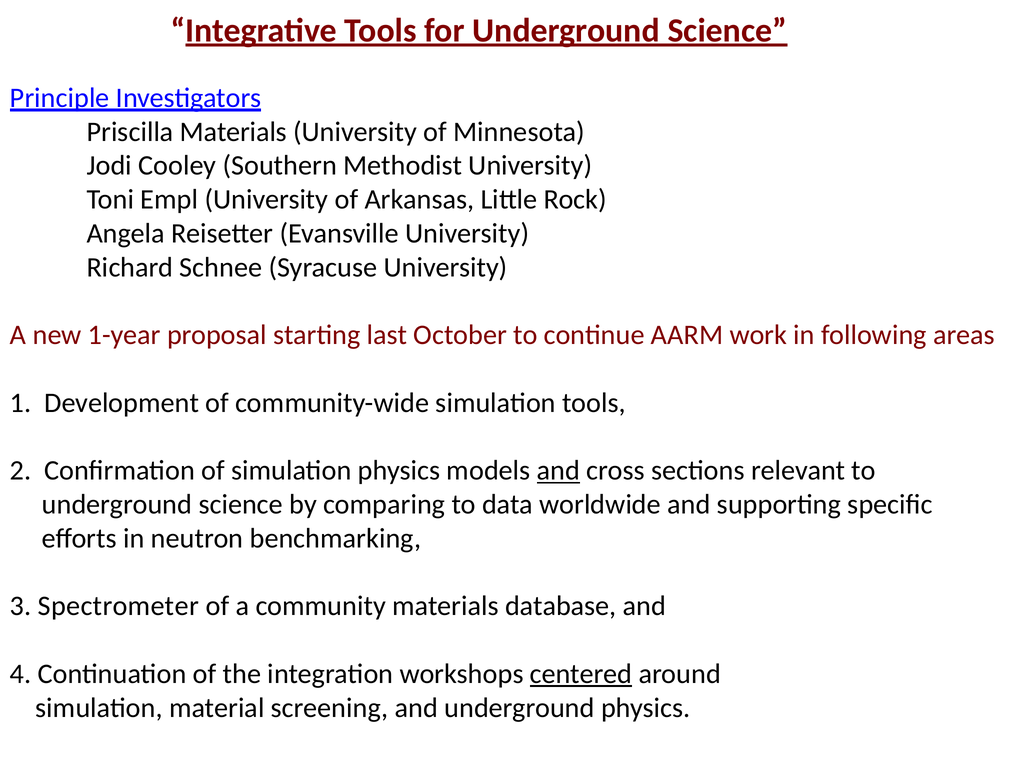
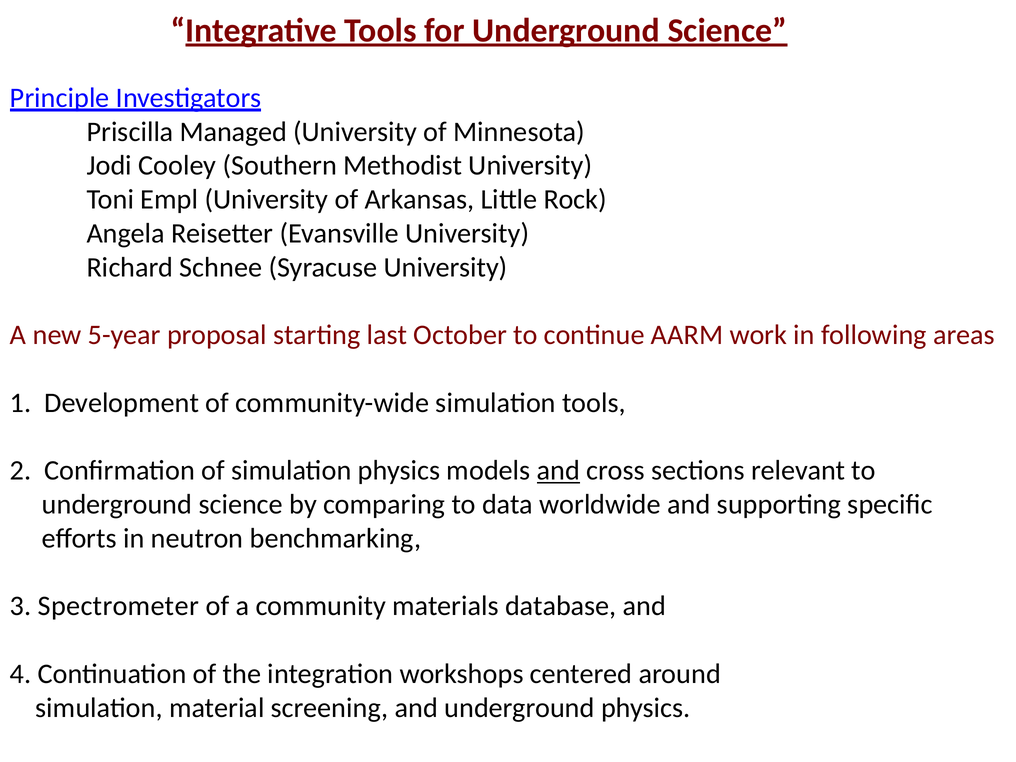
Priscilla Materials: Materials -> Managed
1-year: 1-year -> 5-year
centered underline: present -> none
